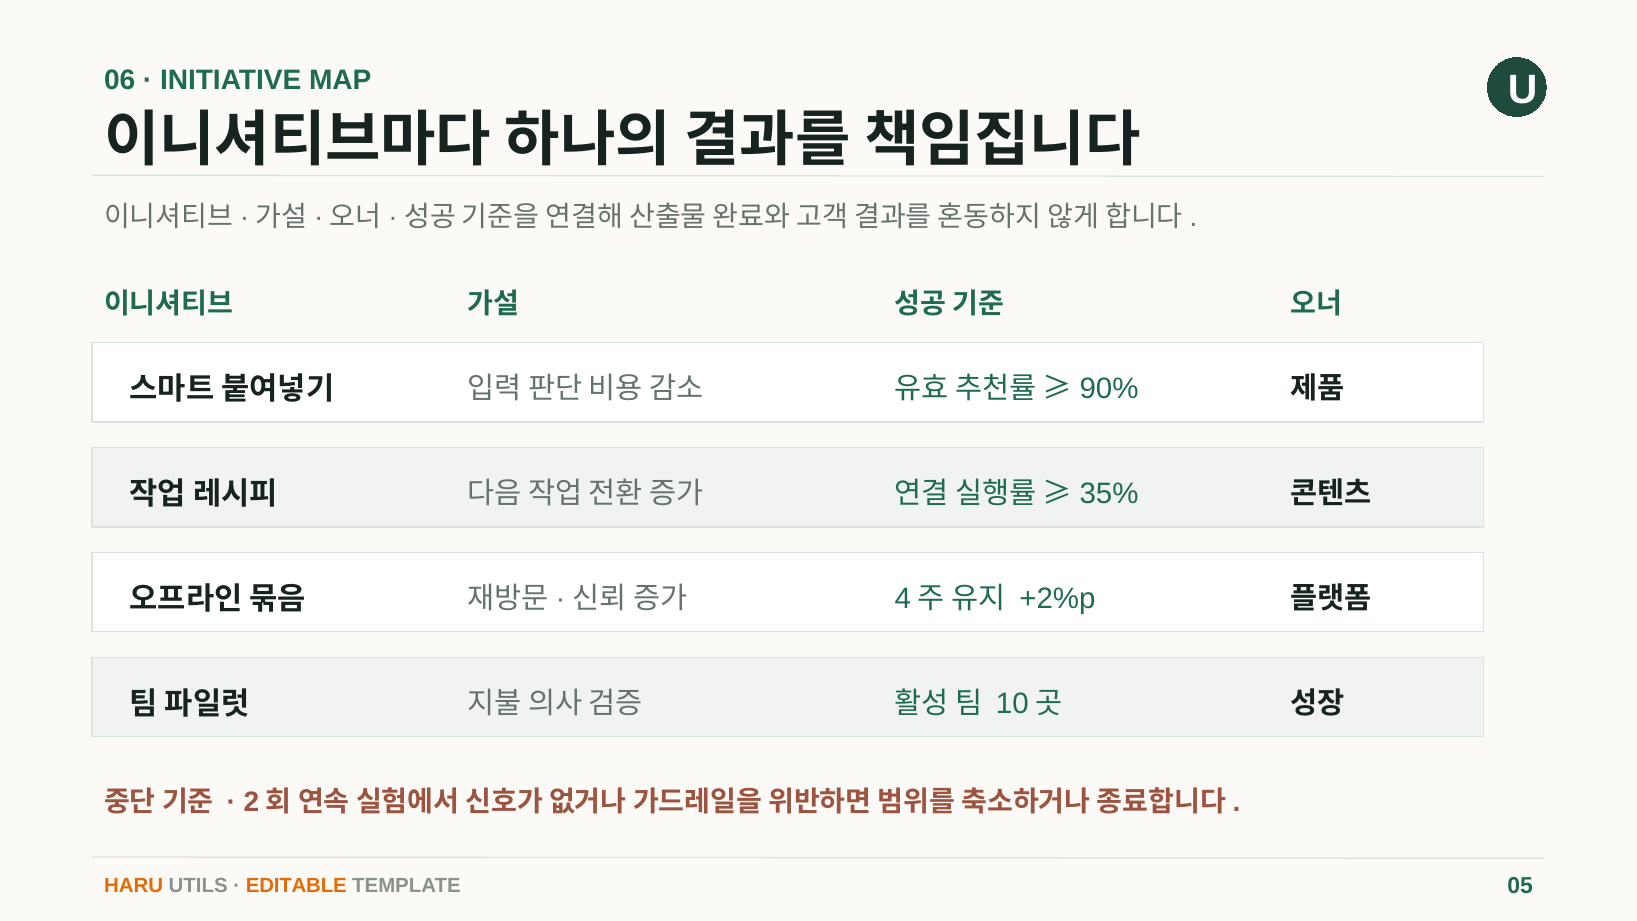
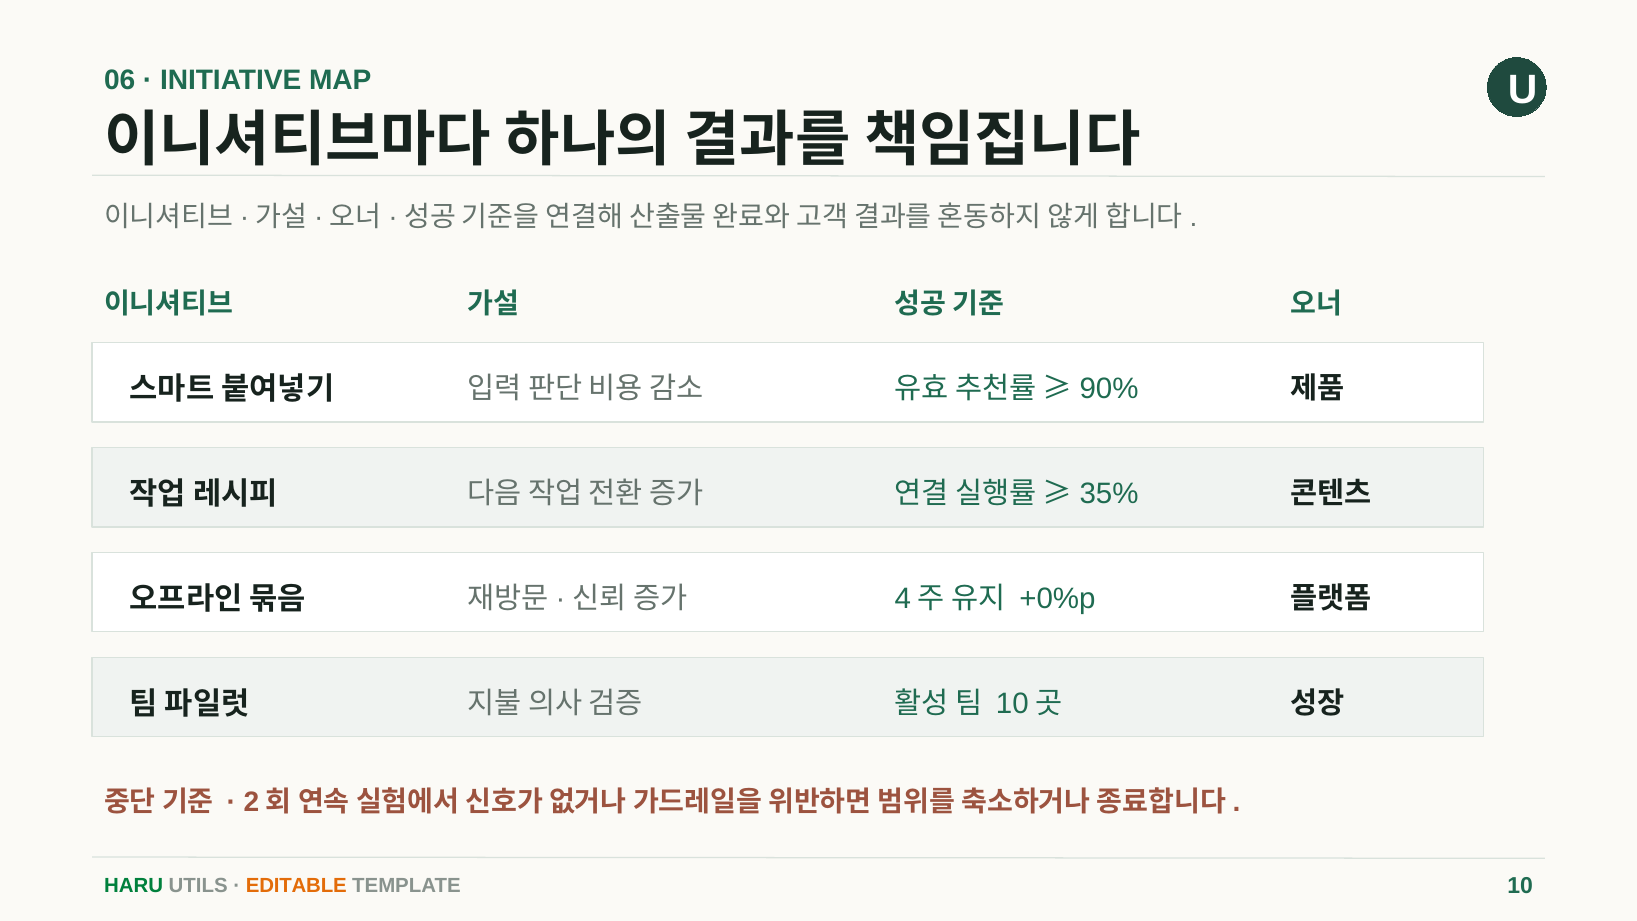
+2%p: +2%p -> +0%p
HARU colour: orange -> green
05: 05 -> 10
